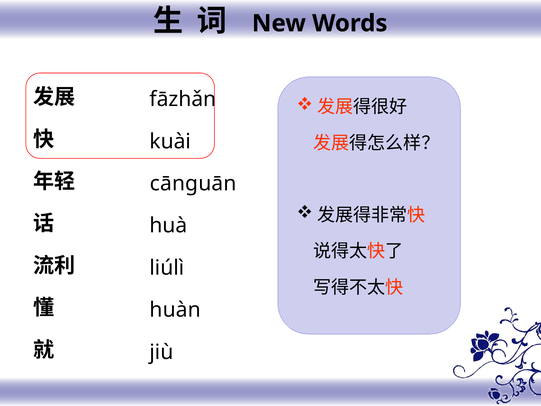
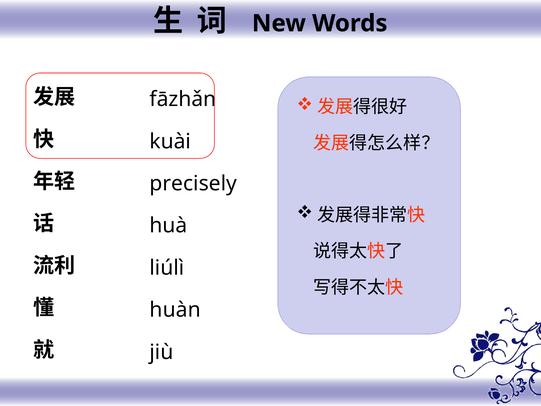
cānɡuān: cānɡuān -> precisely
